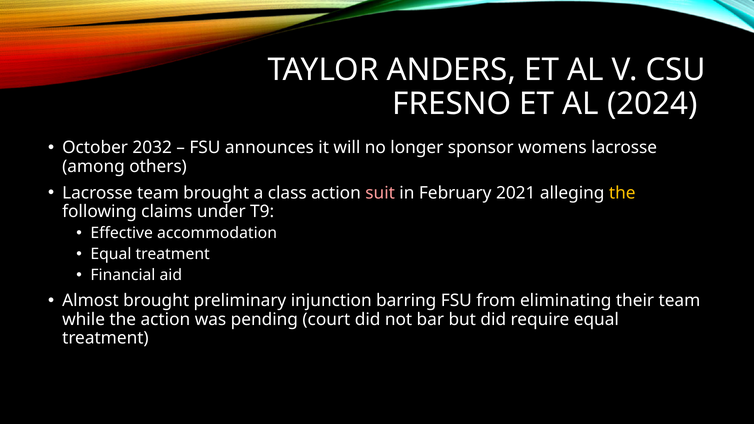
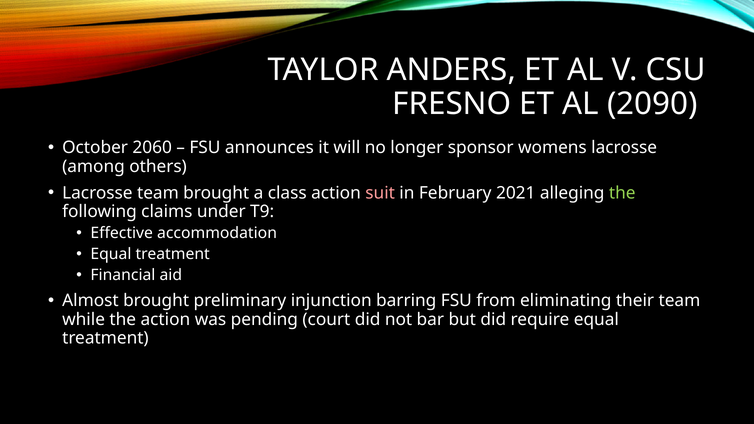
2024: 2024 -> 2090
2032: 2032 -> 2060
the at (622, 193) colour: yellow -> light green
